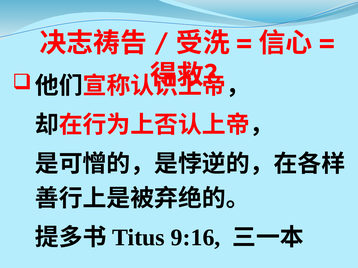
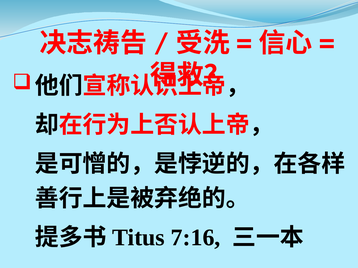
9:16: 9:16 -> 7:16
